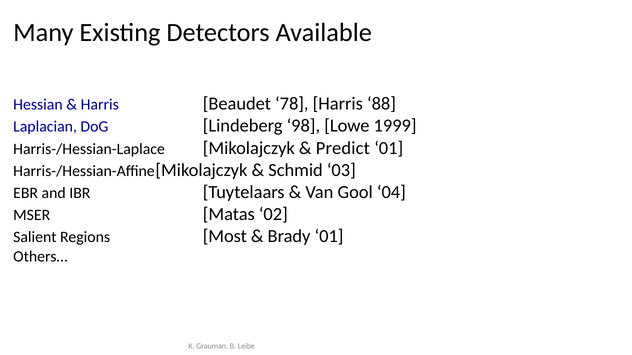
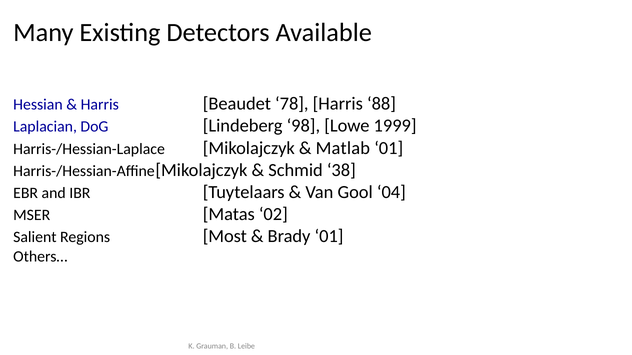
Predict: Predict -> Matlab
03: 03 -> 38
